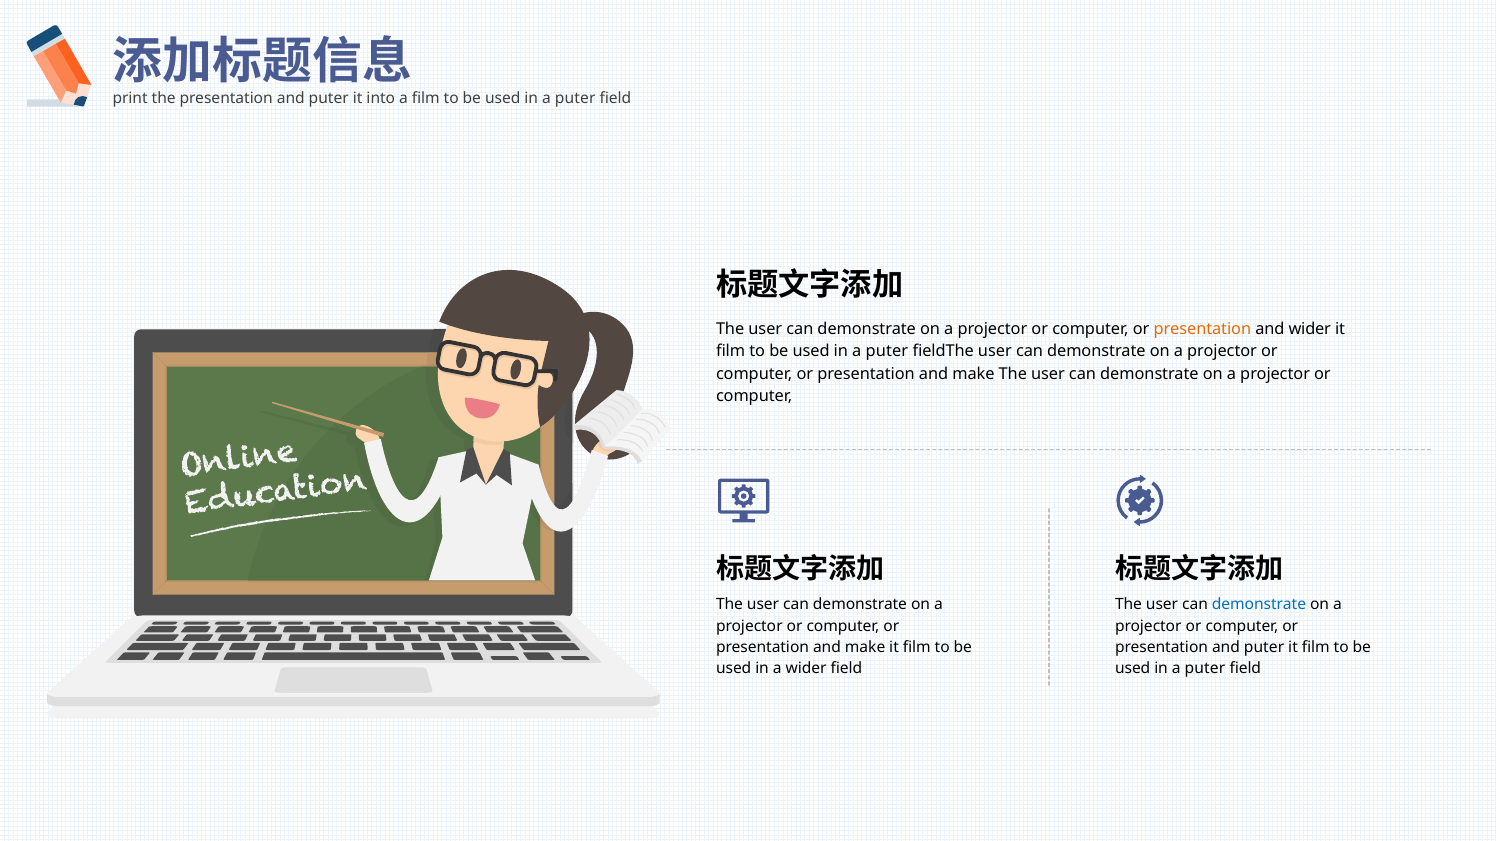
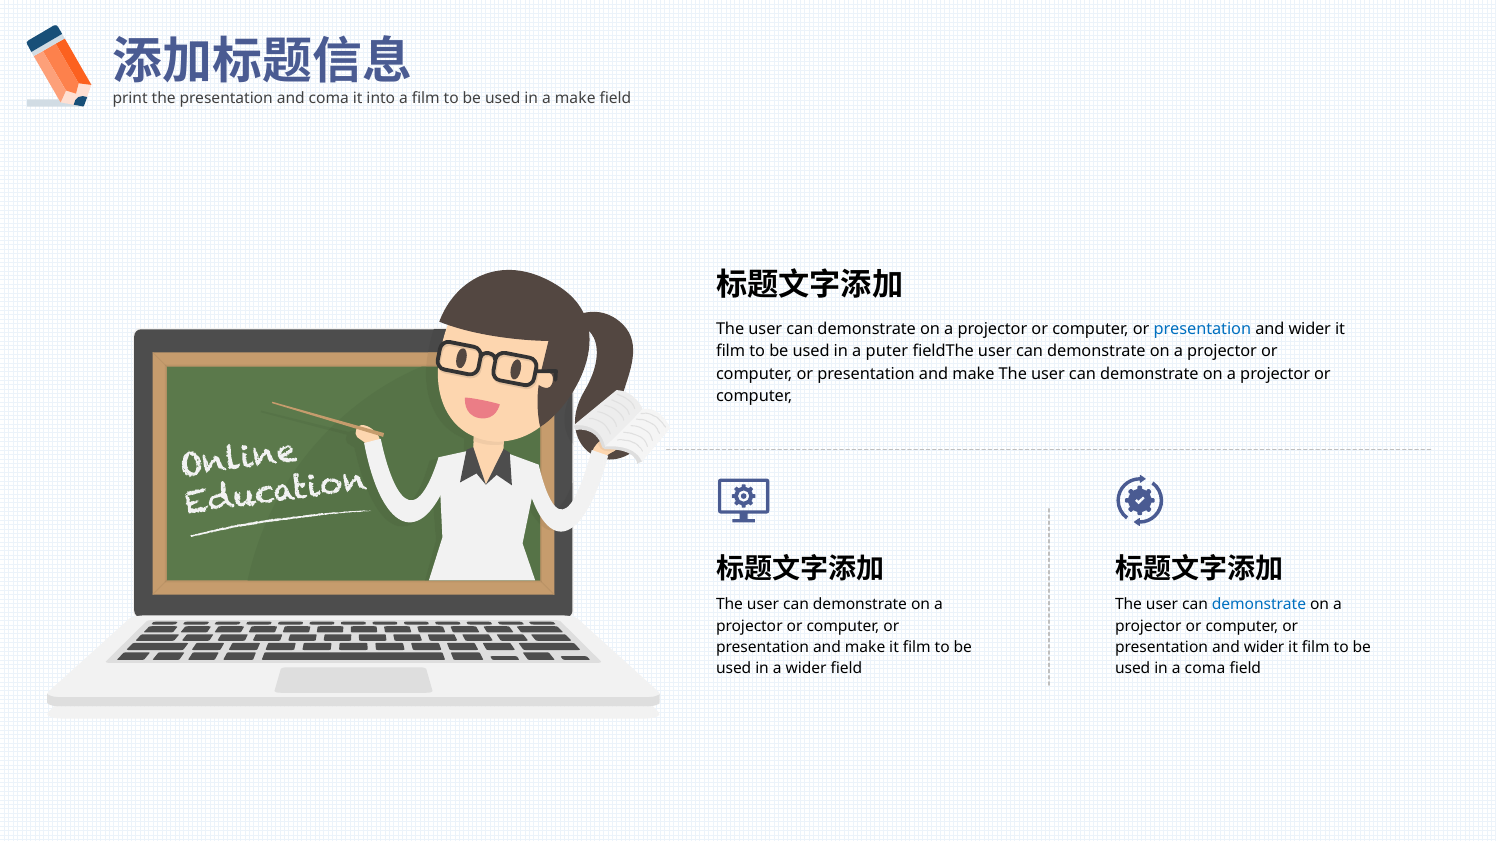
the presentation and puter: puter -> coma
puter at (575, 98): puter -> make
presentation at (1202, 329) colour: orange -> blue
puter at (1264, 648): puter -> wider
puter at (1205, 669): puter -> coma
